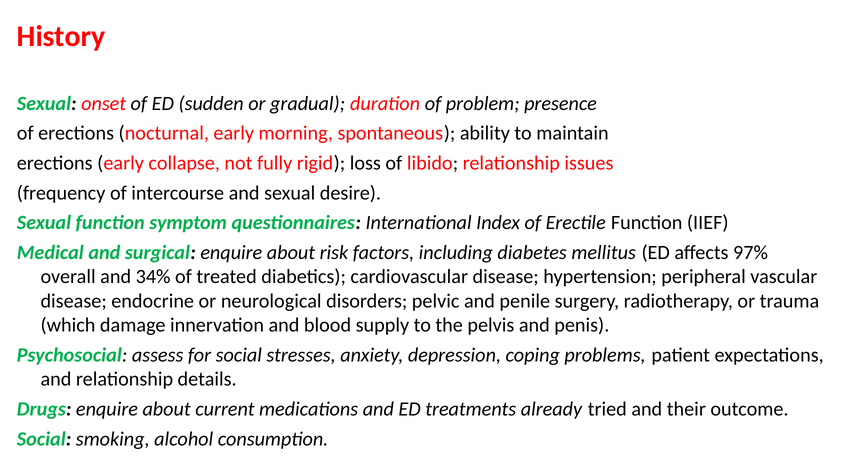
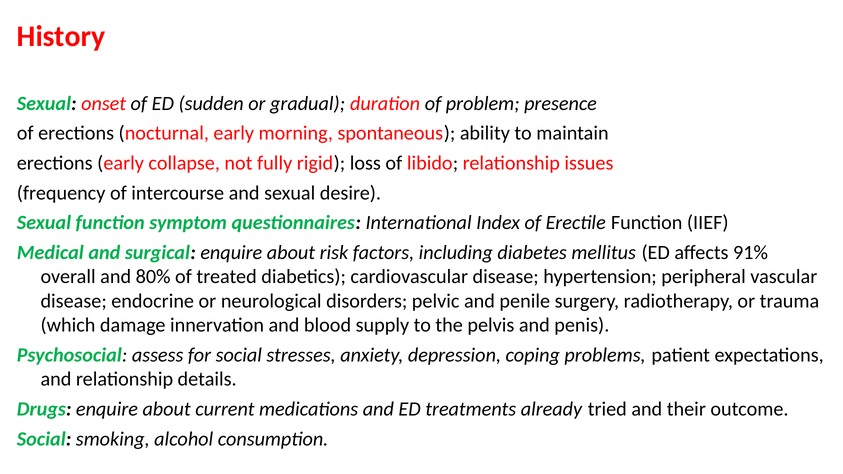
97%: 97% -> 91%
34%: 34% -> 80%
